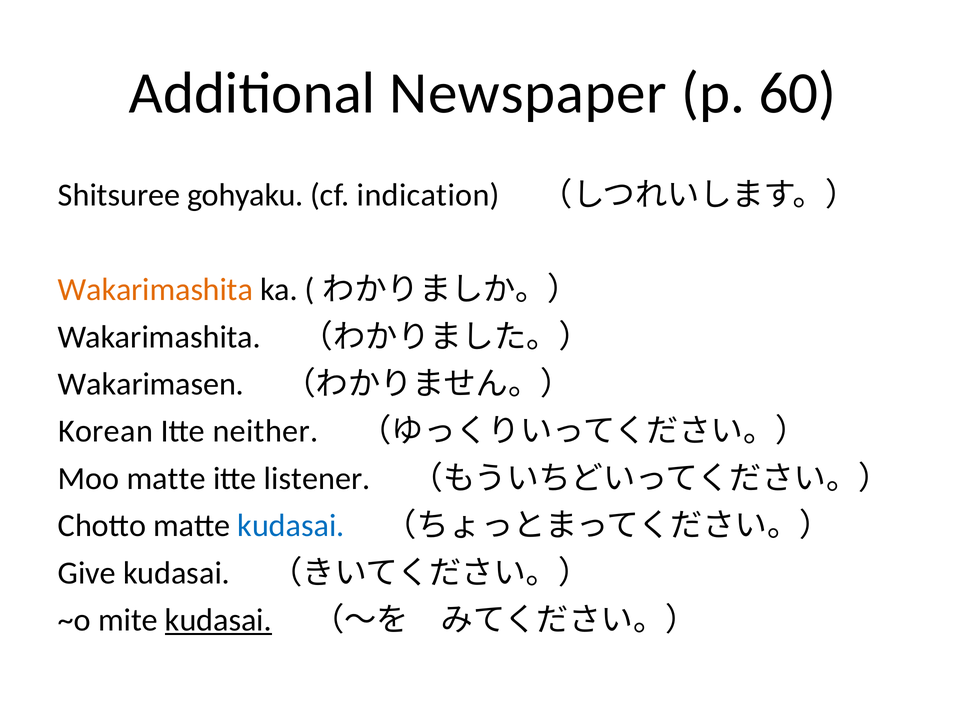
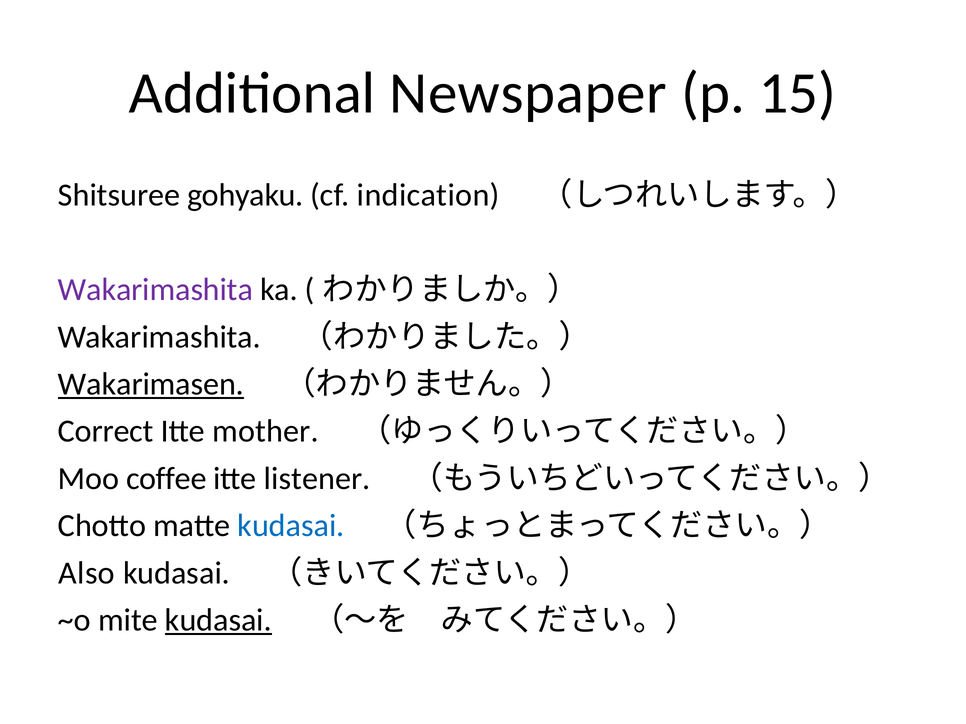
60: 60 -> 15
Wakarimashita at (155, 290) colour: orange -> purple
Wakarimasen underline: none -> present
Korean: Korean -> Correct
neither: neither -> mother
Moo matte: matte -> coffee
Give: Give -> Also
